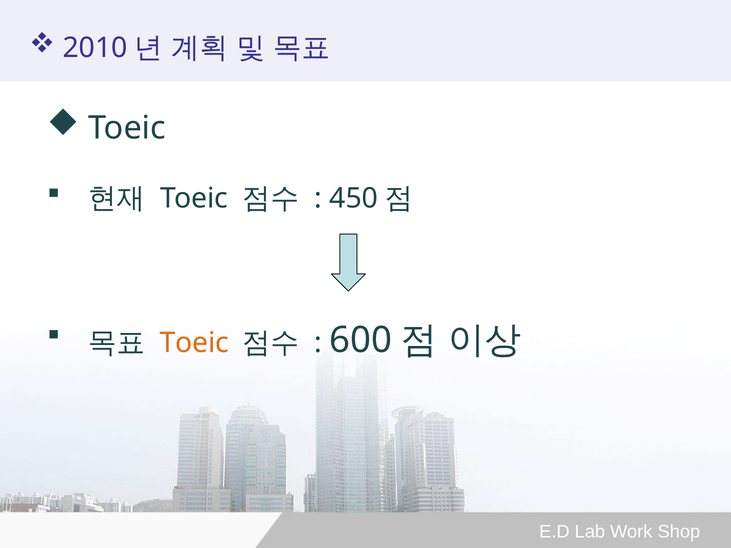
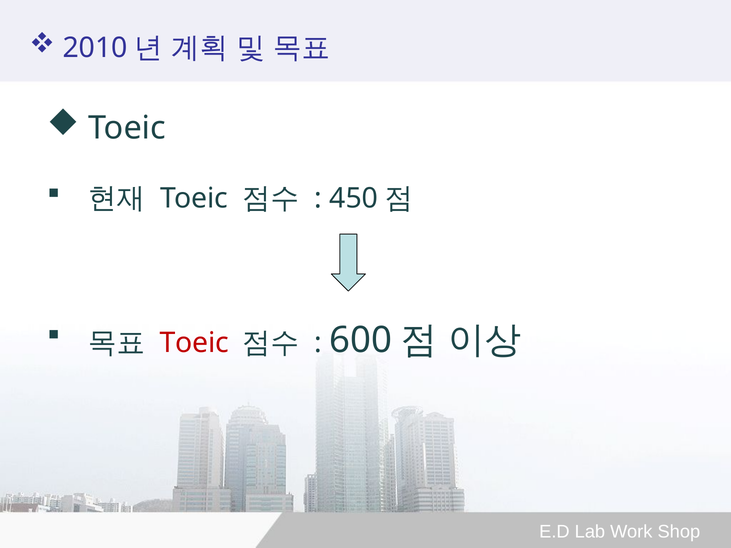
Toeic at (194, 343) colour: orange -> red
